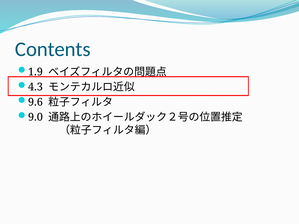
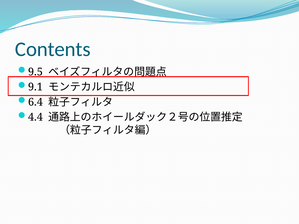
1.9: 1.9 -> 9.5
4.3: 4.3 -> 9.1
9.6: 9.6 -> 6.4
9.0: 9.0 -> 4.4
